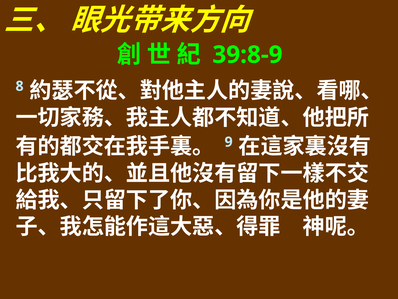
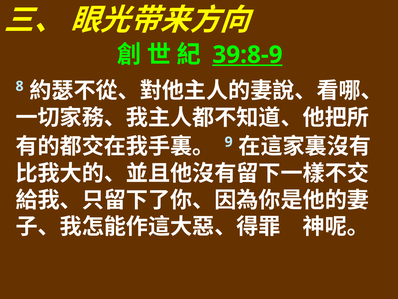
39:8-9 underline: none -> present
